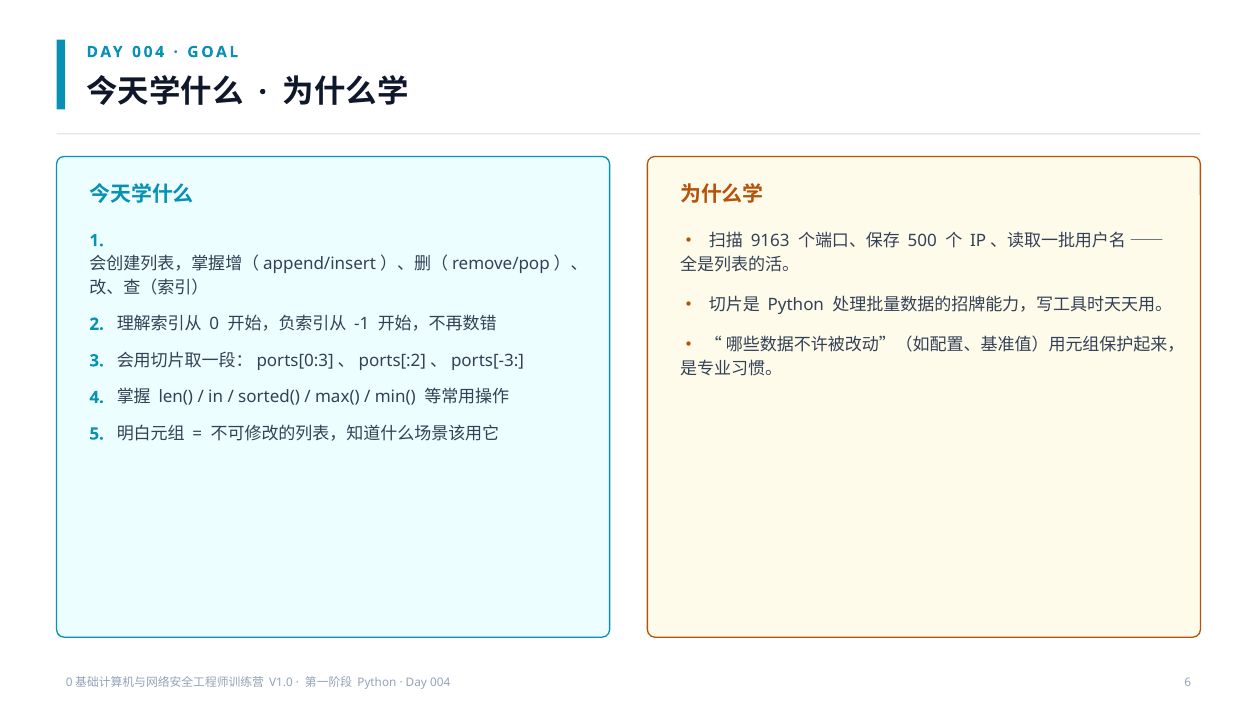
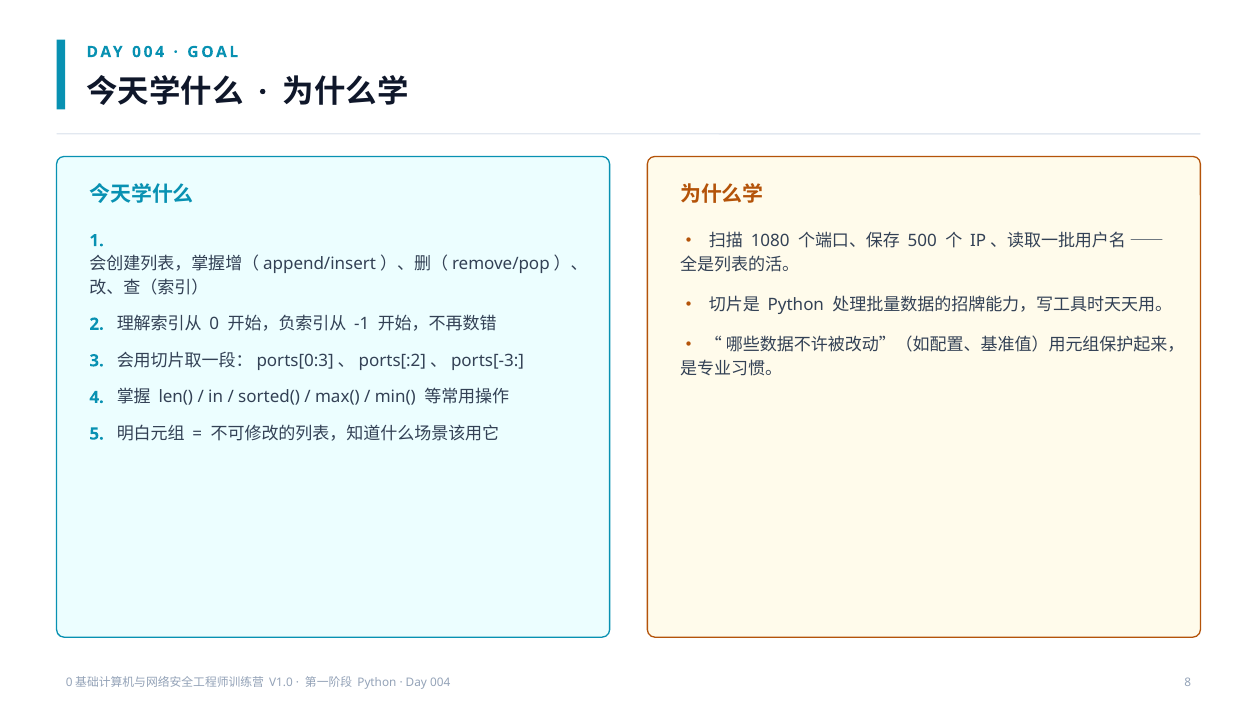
9163: 9163 -> 1080
6: 6 -> 8
